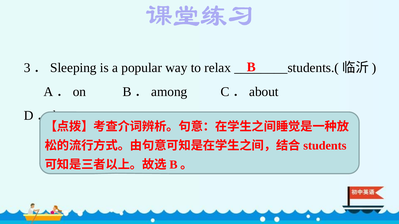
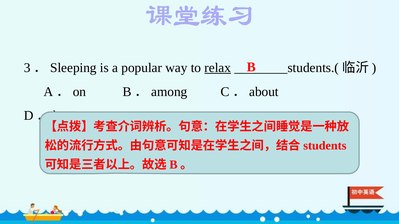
relax underline: none -> present
